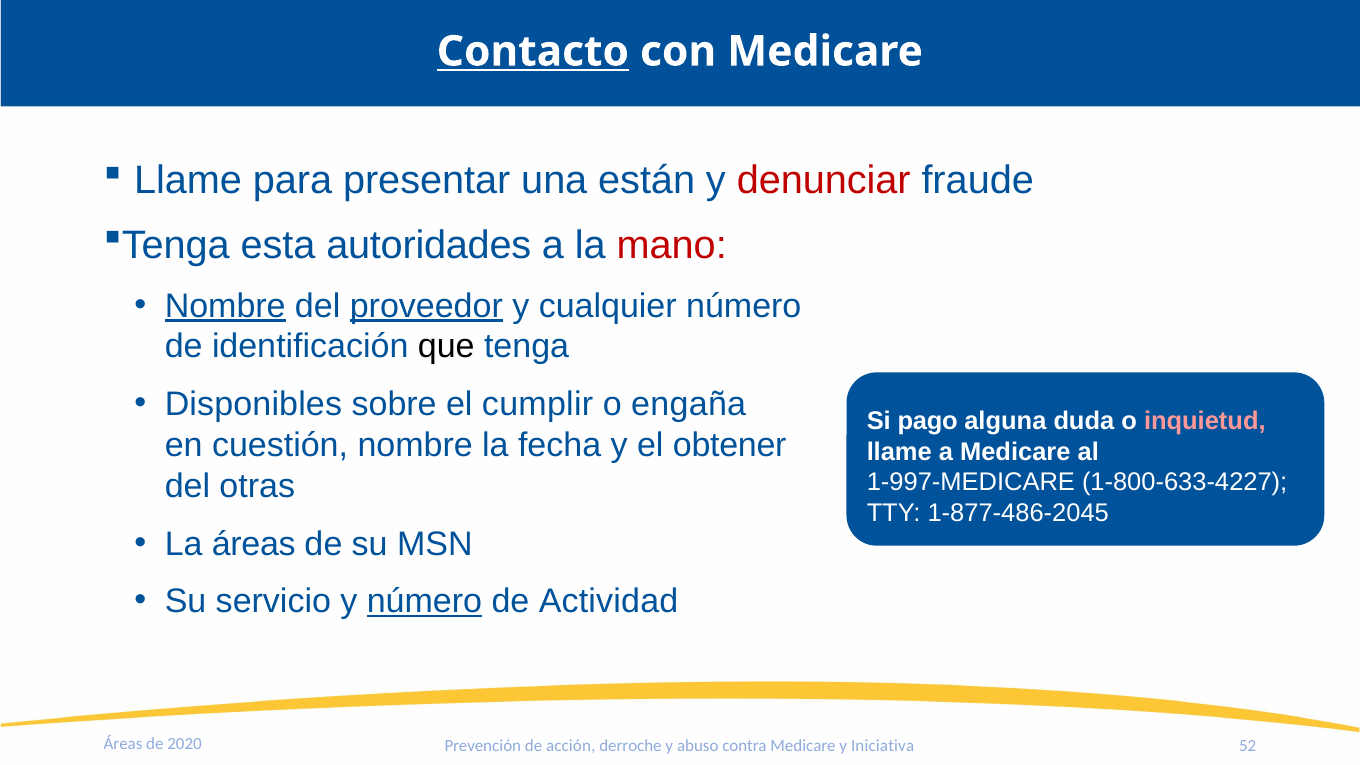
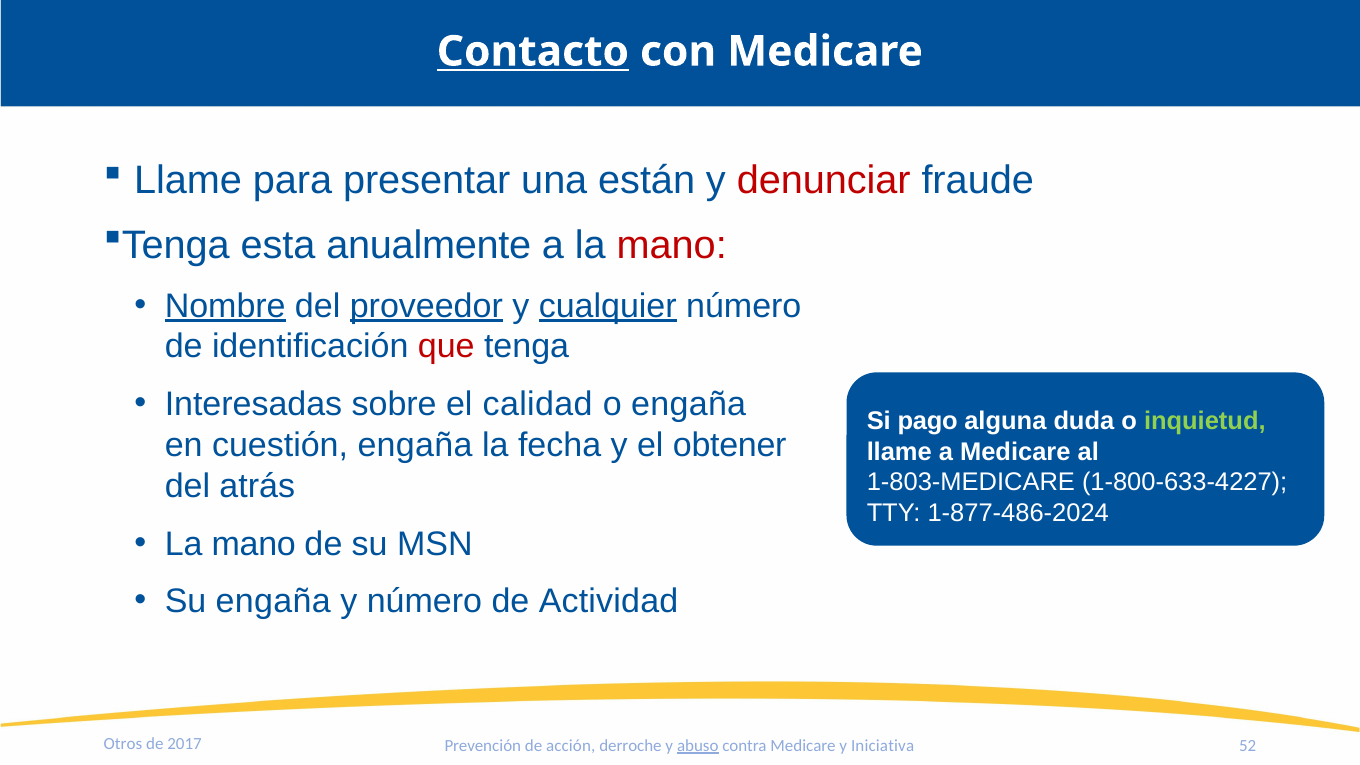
autoridades: autoridades -> anualmente
cualquier underline: none -> present
que colour: black -> red
Disponibles: Disponibles -> Interesadas
cumplir: cumplir -> calidad
inquietud colour: pink -> light green
cuestión nombre: nombre -> engaña
otras: otras -> atrás
1-997-MEDICARE: 1-997-MEDICARE -> 1-803-MEDICARE
1-877-486-2045: 1-877-486-2045 -> 1-877-486-2024
áreas at (254, 544): áreas -> mano
Su servicio: servicio -> engaña
número at (424, 602) underline: present -> none
Áreas at (123, 744): Áreas -> Otros
2020: 2020 -> 2017
abuso underline: none -> present
